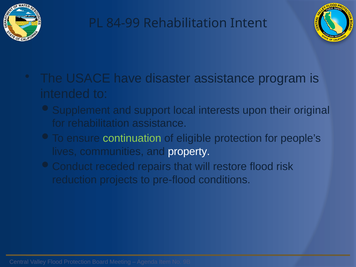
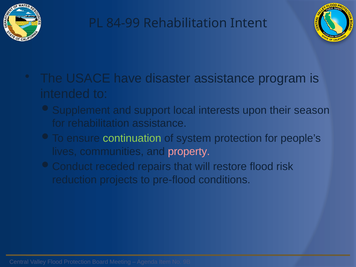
original: original -> season
eligible: eligible -> system
property colour: white -> pink
